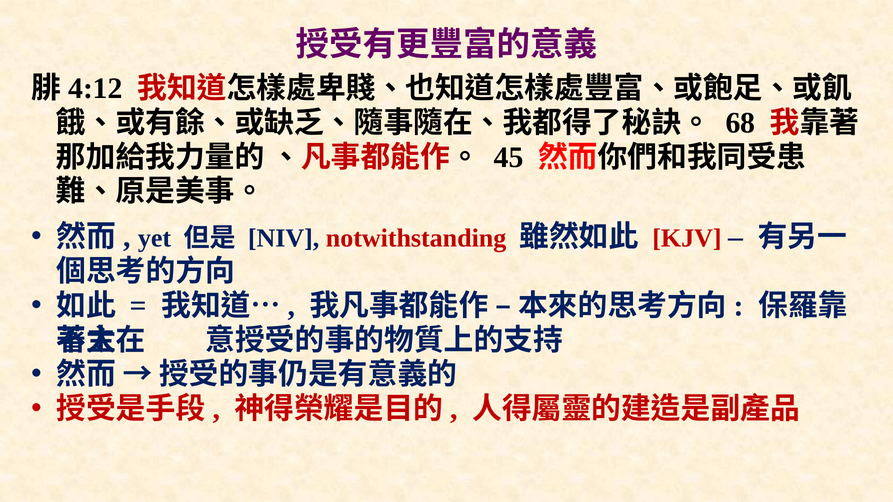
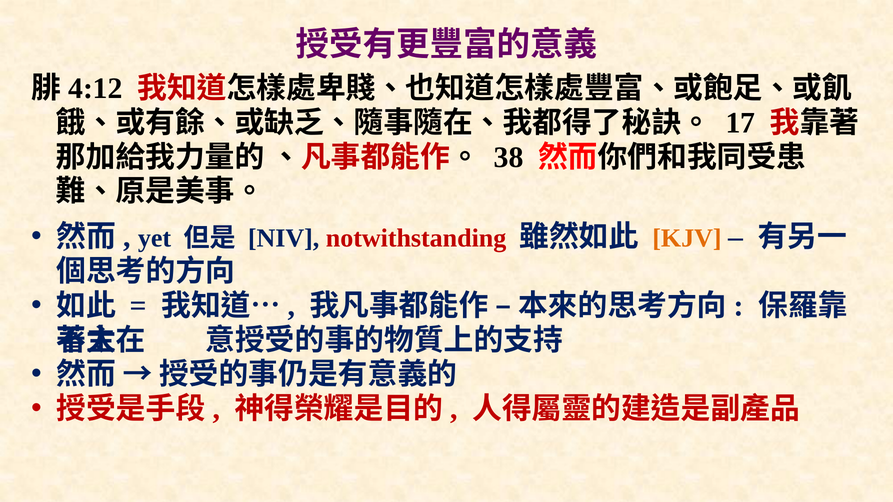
68: 68 -> 17
45: 45 -> 38
KJV colour: red -> orange
